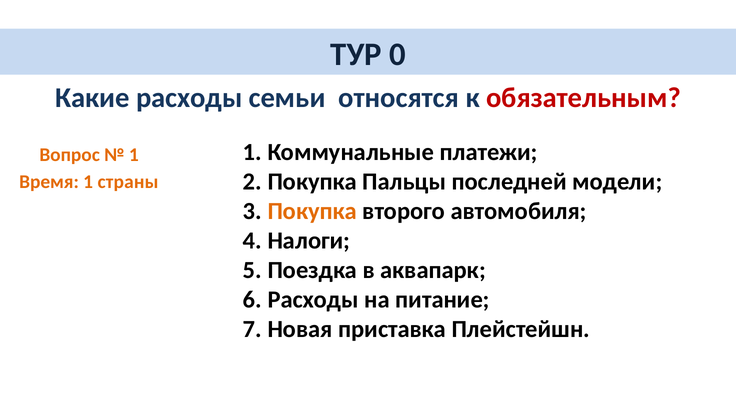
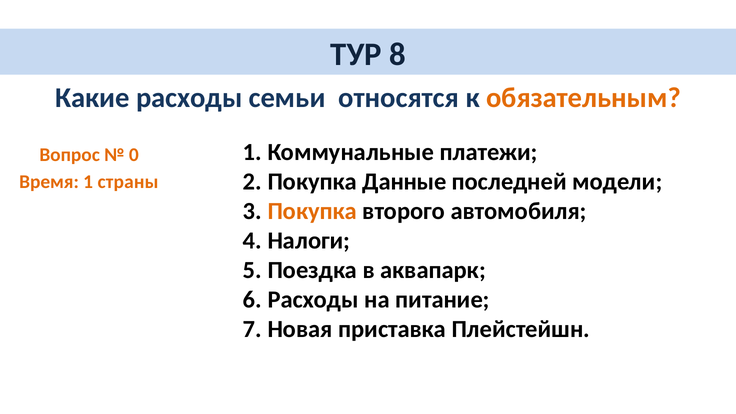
0: 0 -> 8
обязательным colour: red -> orange
1 at (134, 155): 1 -> 0
Пальцы: Пальцы -> Данные
